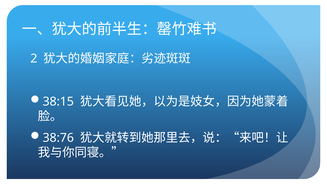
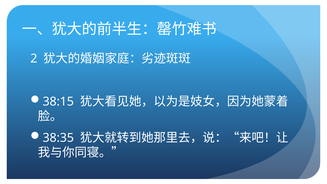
38:76: 38:76 -> 38:35
